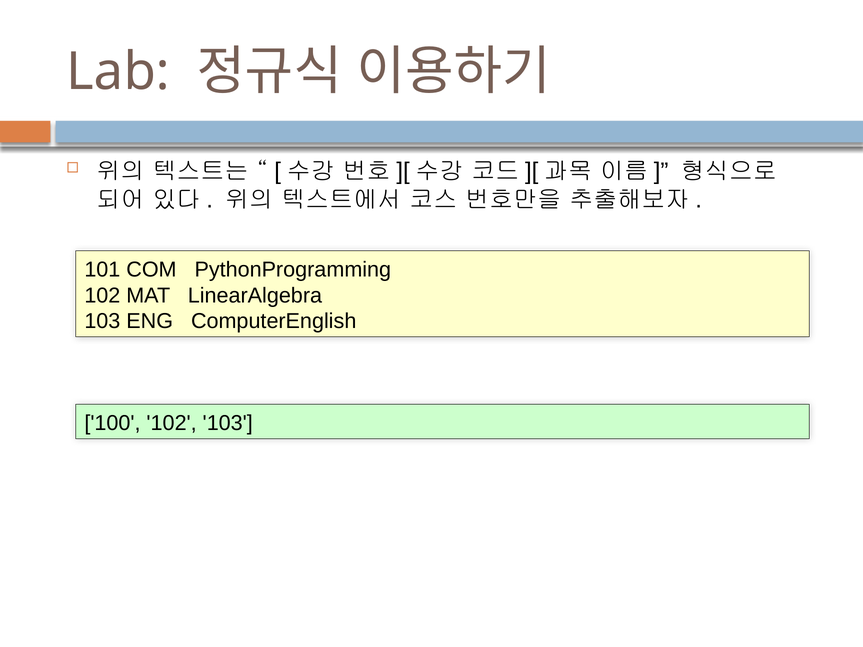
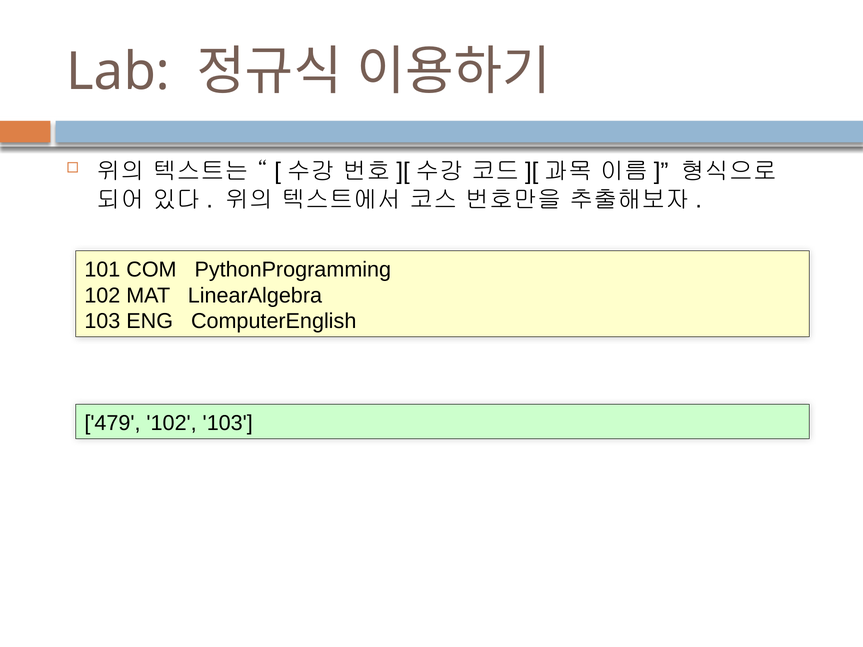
100: 100 -> 479
